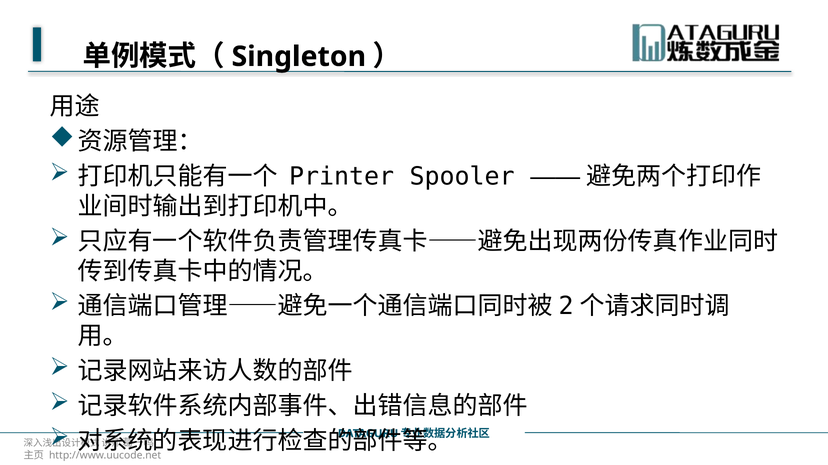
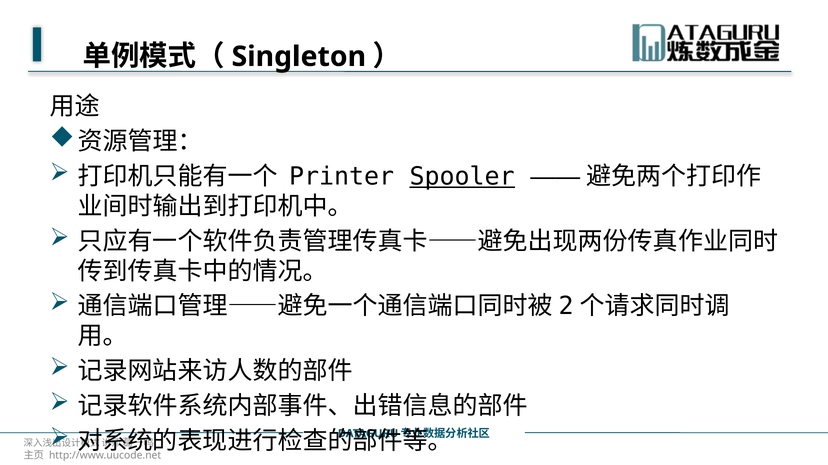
Spooler underline: none -> present
